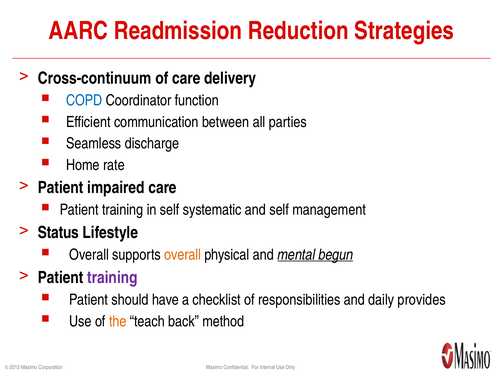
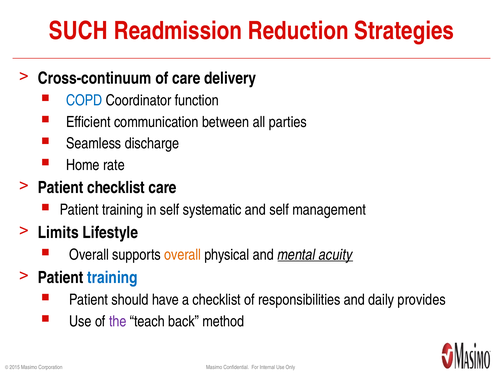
AARC: AARC -> SUCH
Patient impaired: impaired -> checklist
Status: Status -> Limits
begun: begun -> acuity
training at (112, 278) colour: purple -> blue
the colour: orange -> purple
